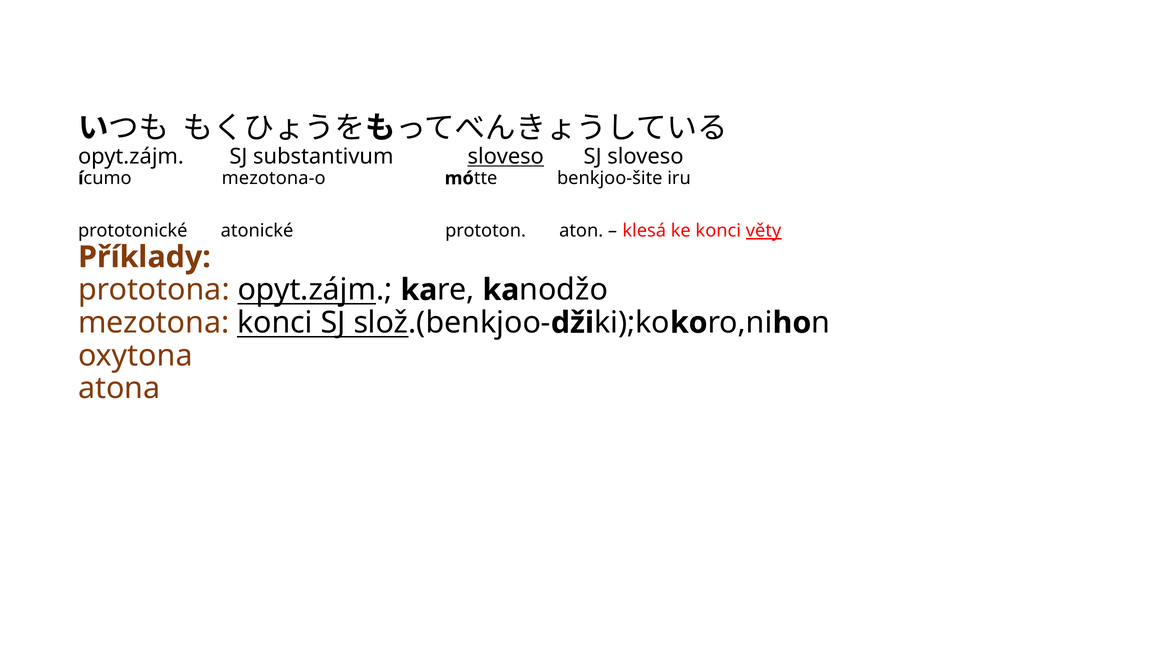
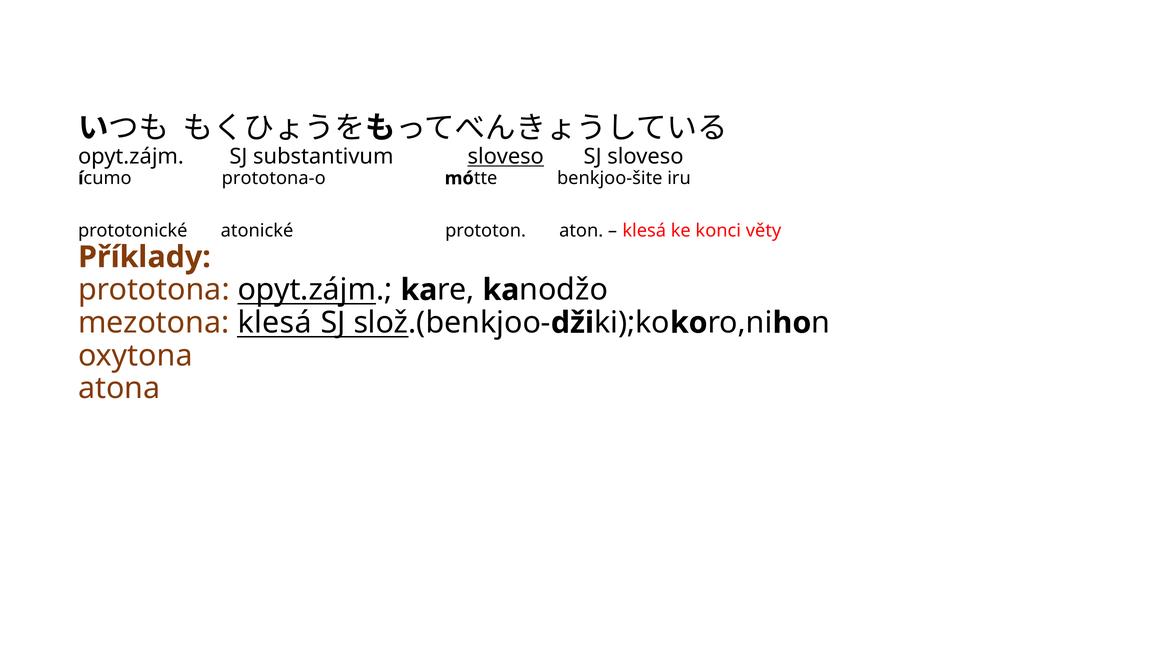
mezotona-o: mezotona-o -> prototona-o
věty underline: present -> none
mezotona konci: konci -> klesá
